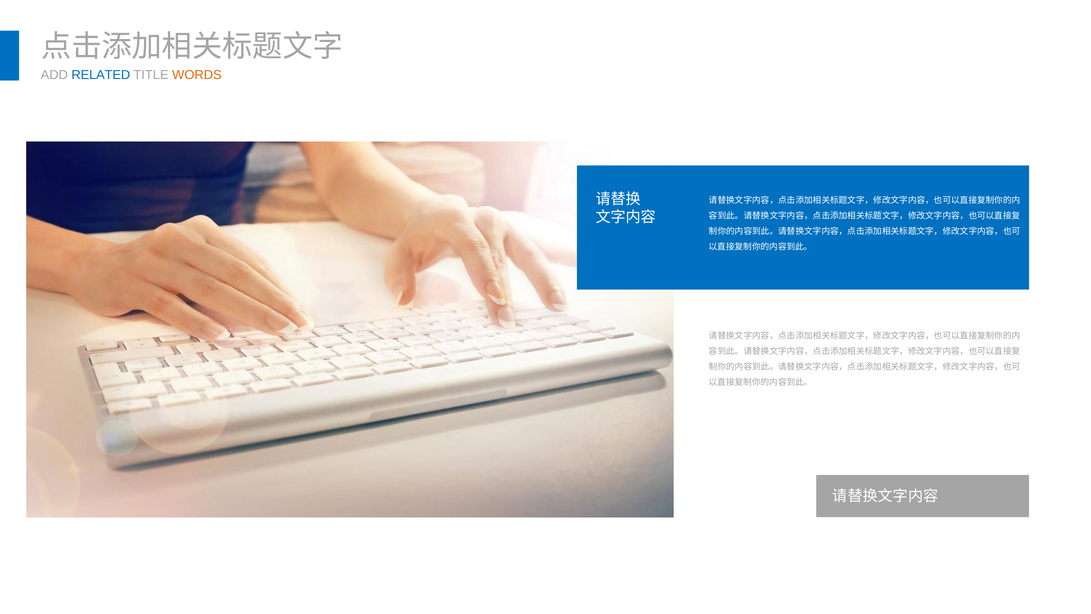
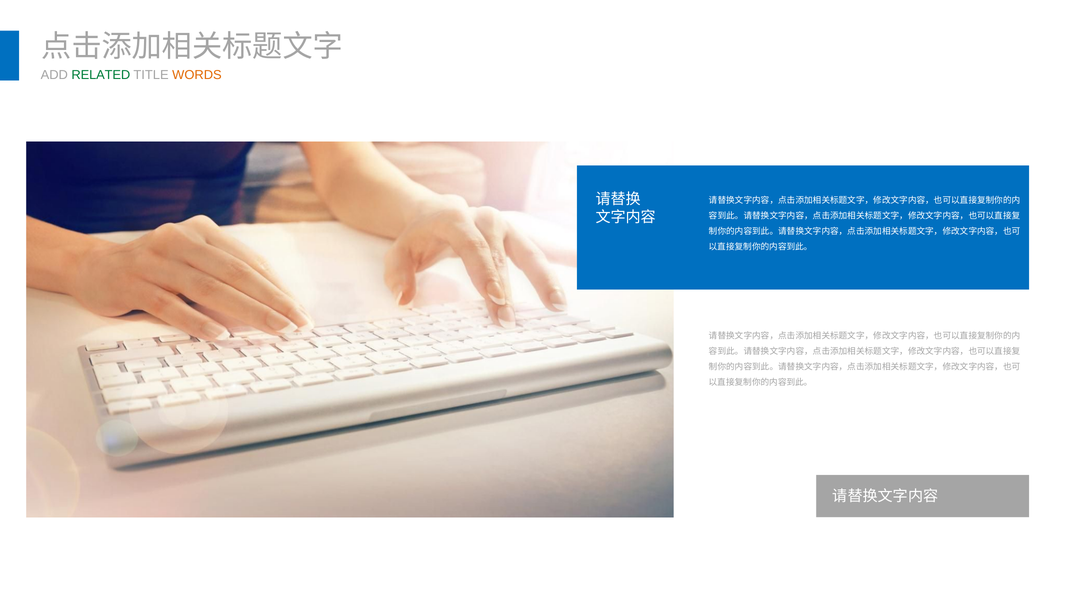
RELATED colour: blue -> green
